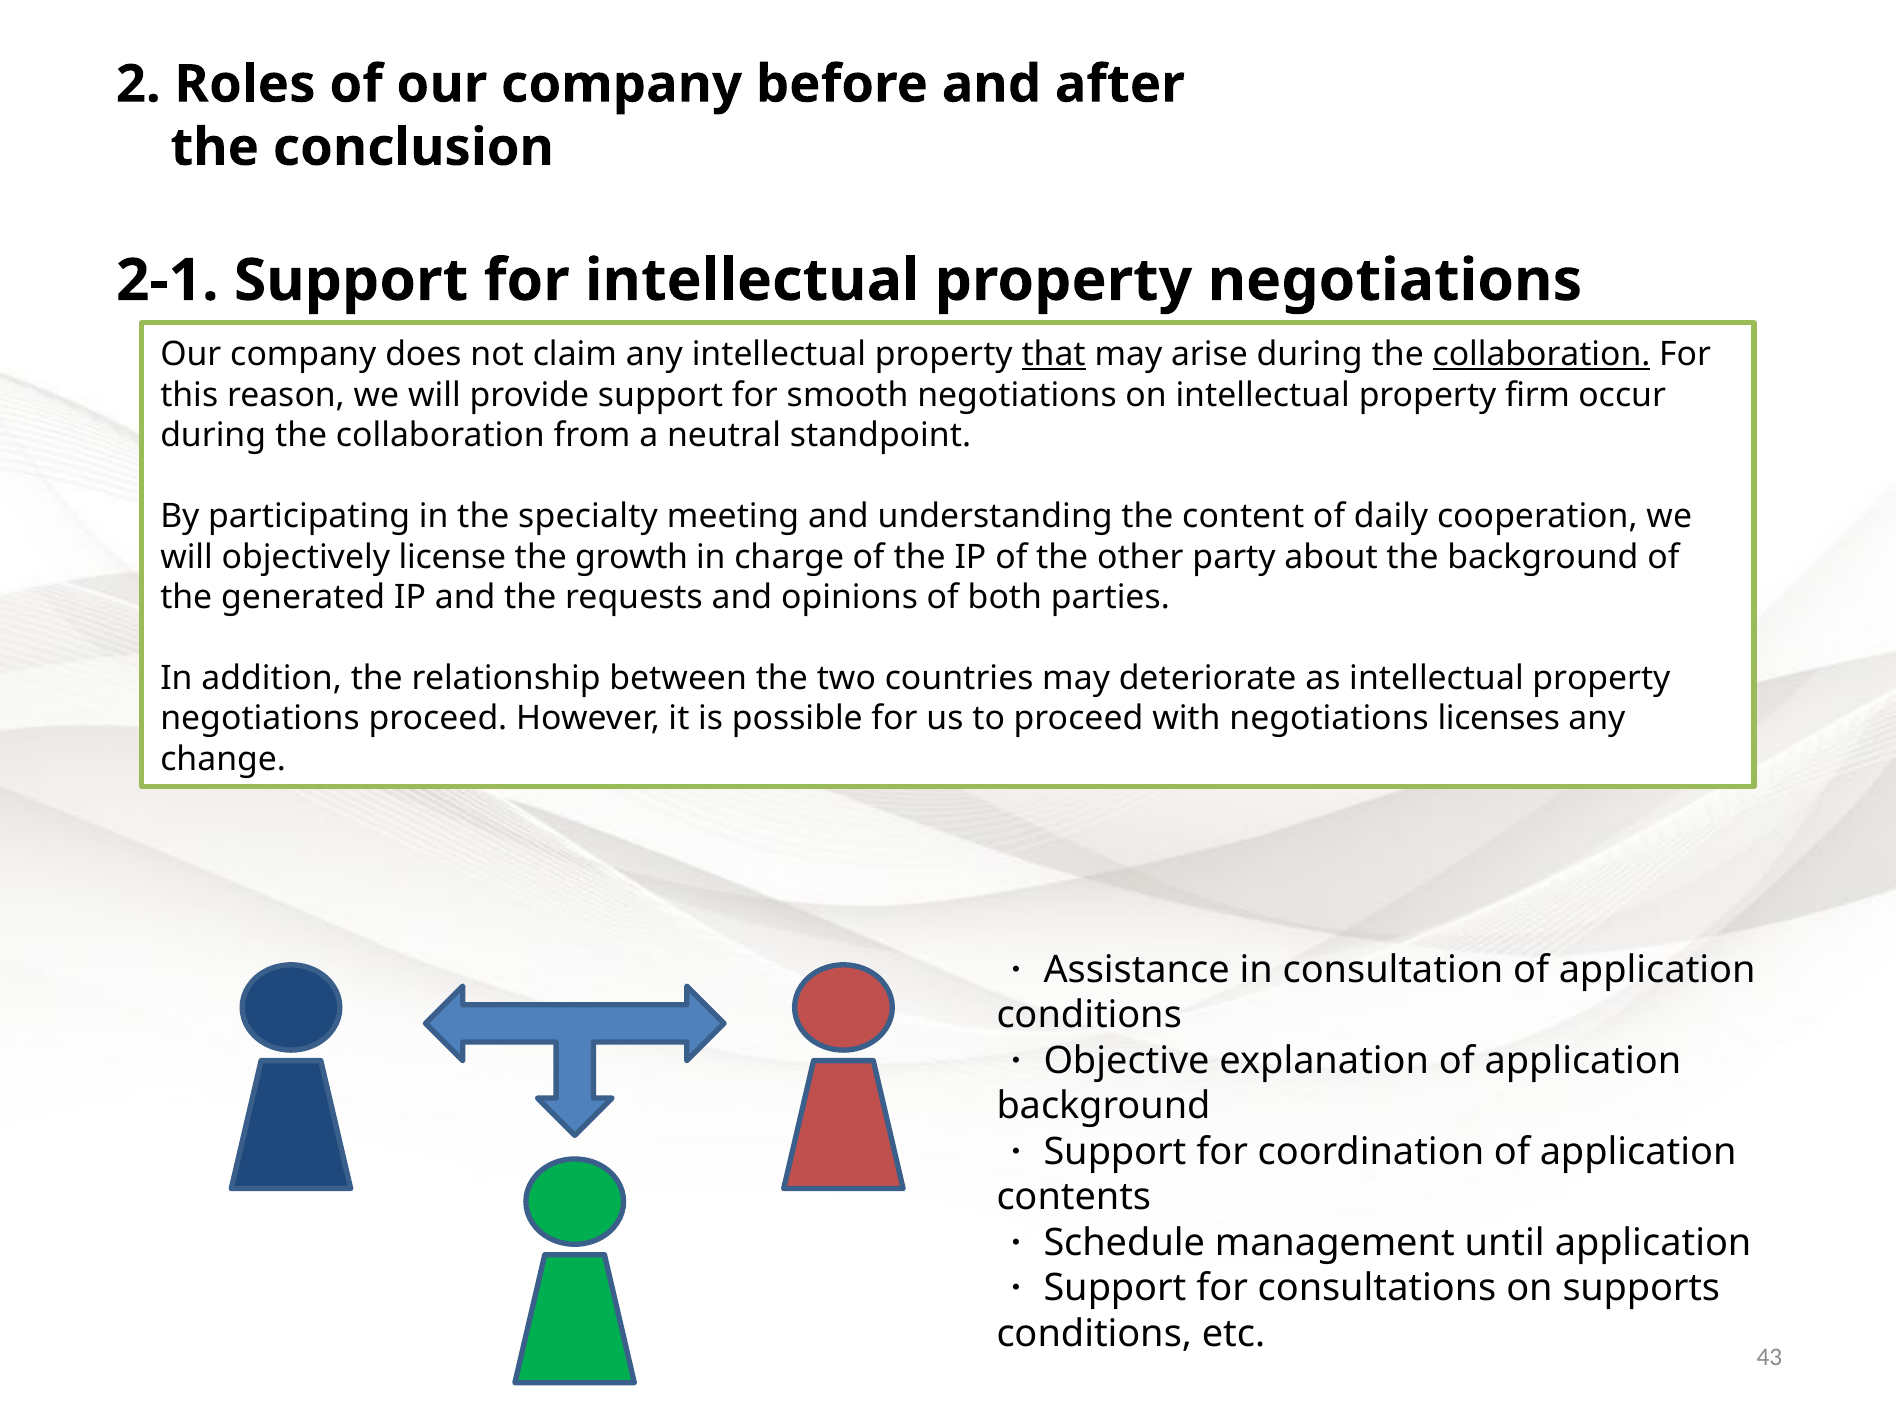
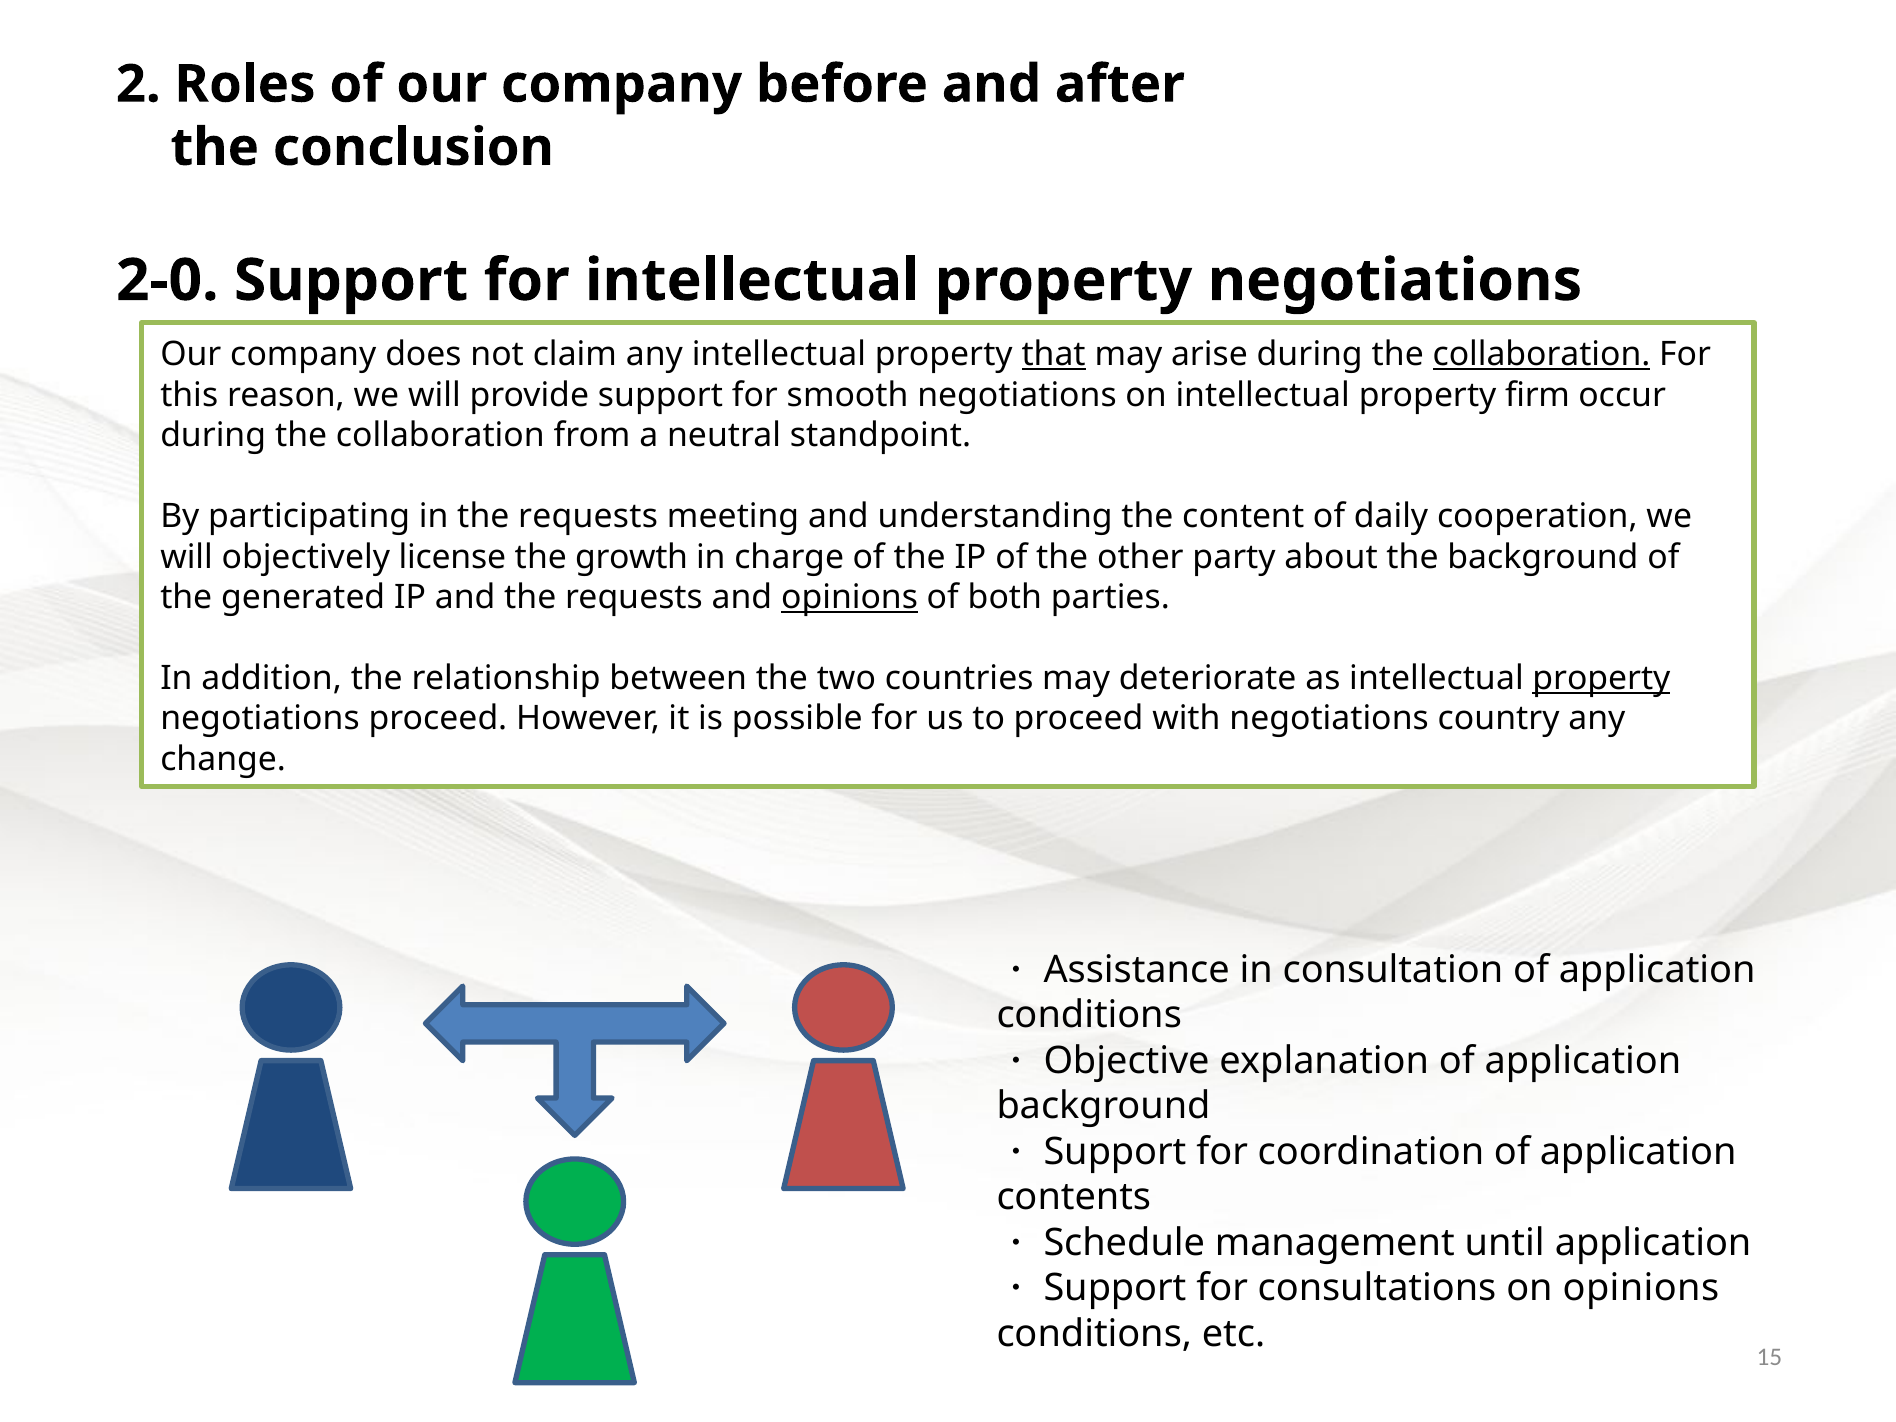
2-1: 2-1 -> 2-0
in the specialty: specialty -> requests
opinions at (850, 597) underline: none -> present
property at (1601, 678) underline: none -> present
licenses: licenses -> country
on supports: supports -> opinions
43: 43 -> 15
